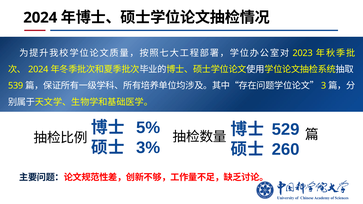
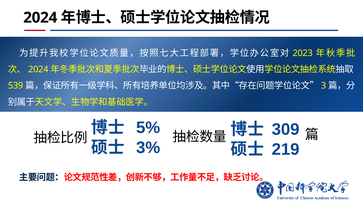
529: 529 -> 309
260: 260 -> 219
